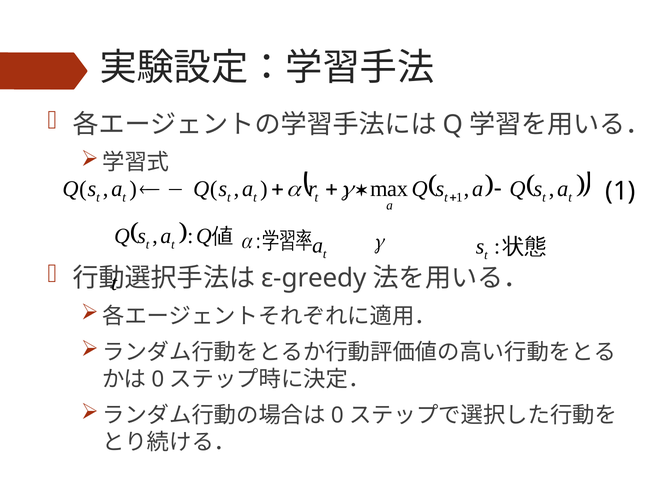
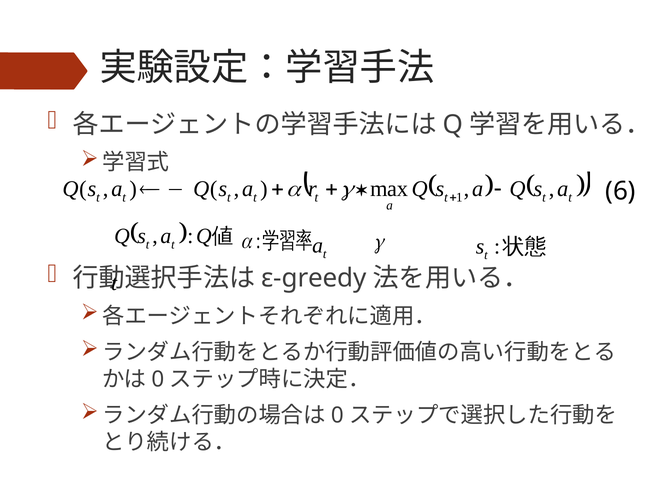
1 at (620, 191): 1 -> 6
